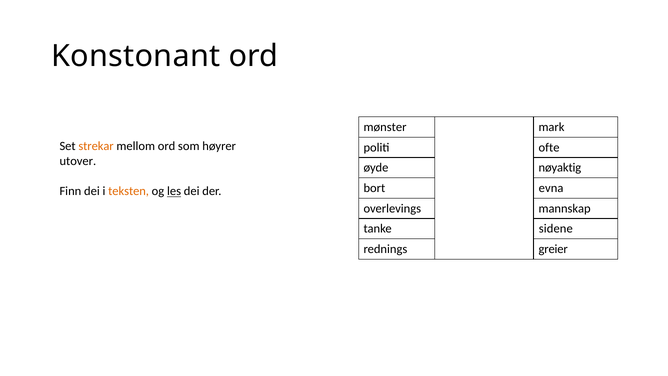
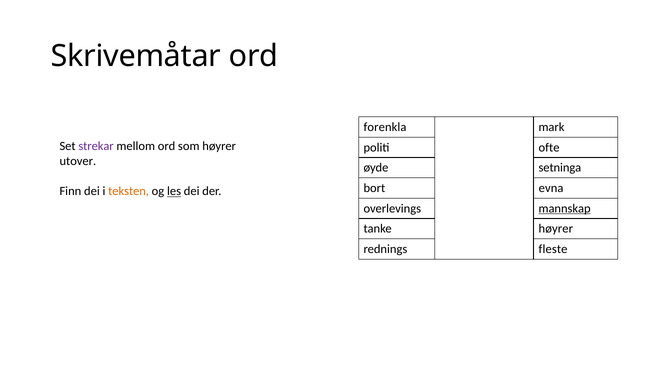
Konstonant: Konstonant -> Skrivemåtar
mønster: mønster -> forenkla
strekar colour: orange -> purple
nøyaktig: nøyaktig -> setninga
mannskap underline: none -> present
tanke sidene: sidene -> høyrer
greier: greier -> fleste
